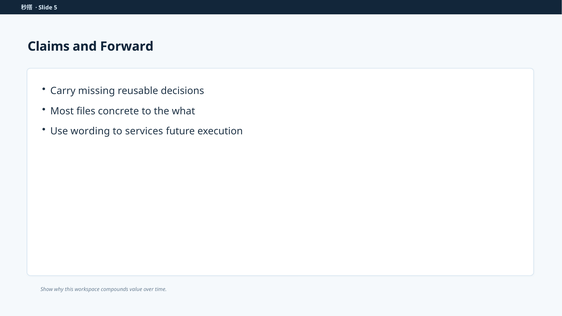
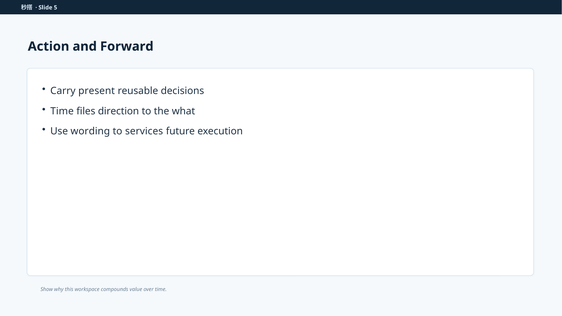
Claims: Claims -> Action
missing: missing -> present
Most at (62, 111): Most -> Time
concrete: concrete -> direction
